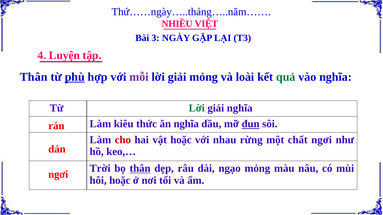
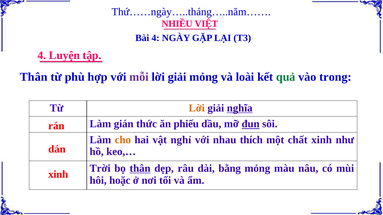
Bài 3: 3 -> 4
phù underline: present -> none
vào nghĩa: nghĩa -> trong
Lời at (197, 108) colour: green -> orange
nghĩa at (240, 108) underline: none -> present
kiêu: kiêu -> gián
ăn nghĩa: nghĩa -> phiếu
cho colour: red -> orange
vật hoặc: hoặc -> nghỉ
rừng: rừng -> thích
chất ngơi: ngơi -> xinh
ngạo: ngạo -> bằng
ngơi at (58, 174): ngơi -> xinh
